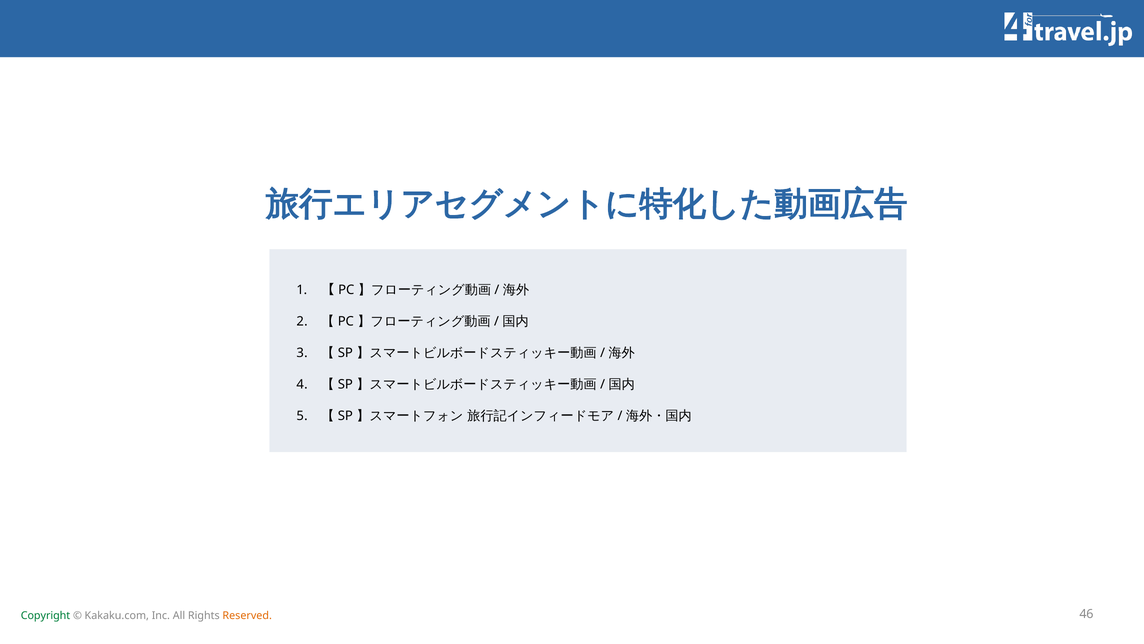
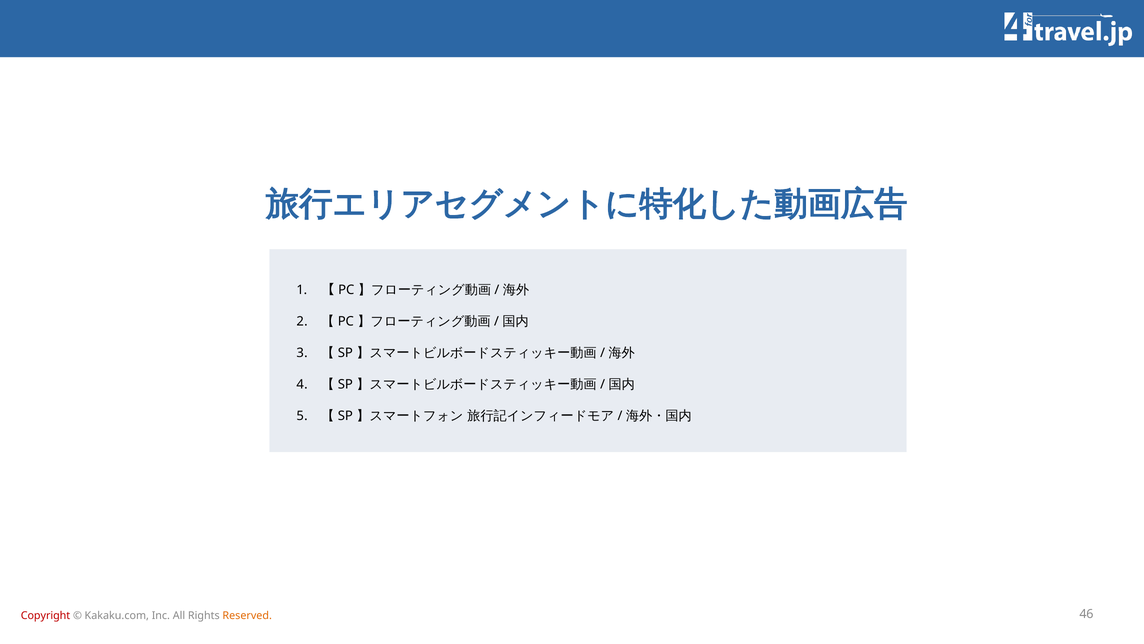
Copyright colour: green -> red
